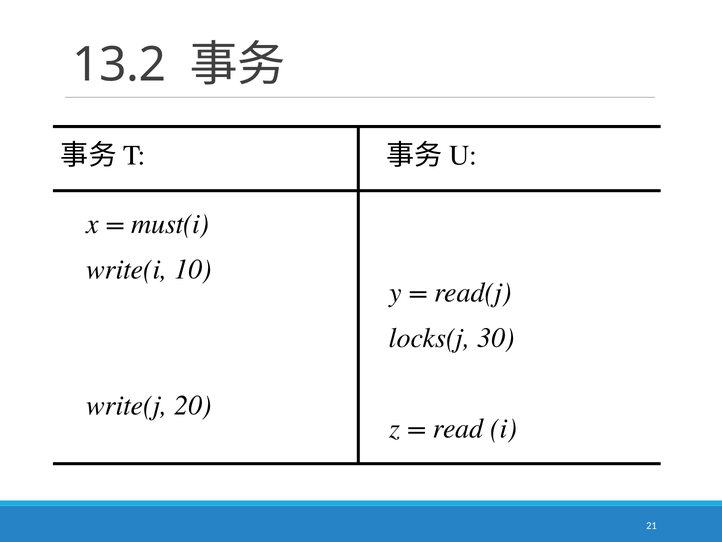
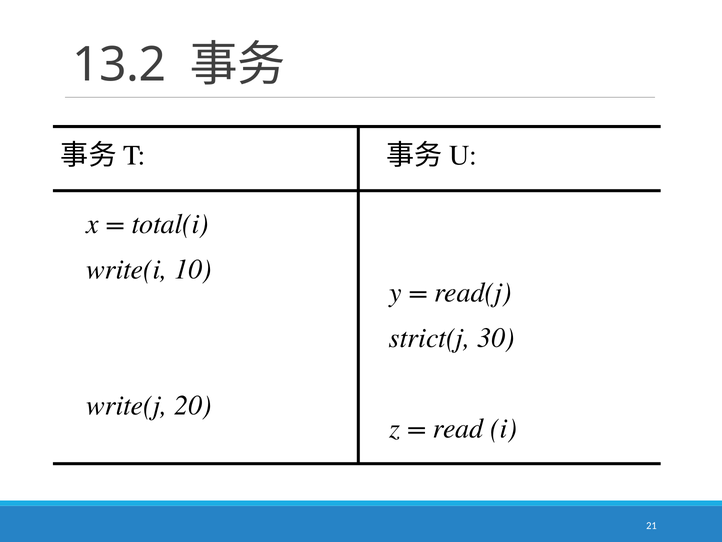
must(i: must(i -> total(i
locks(j: locks(j -> strict(j
